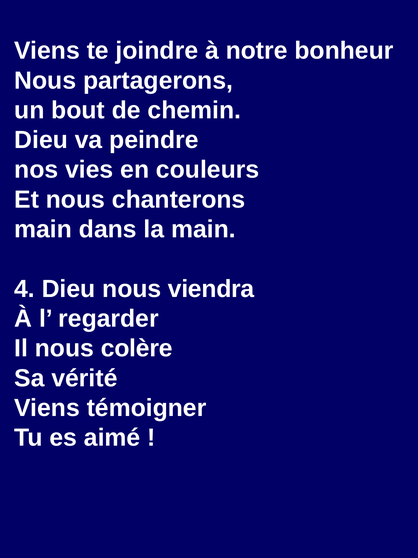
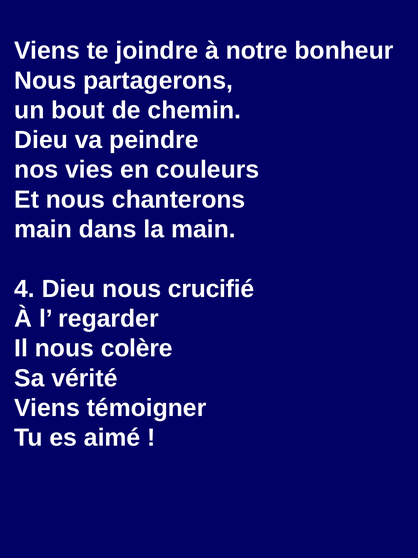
viendra: viendra -> crucifié
